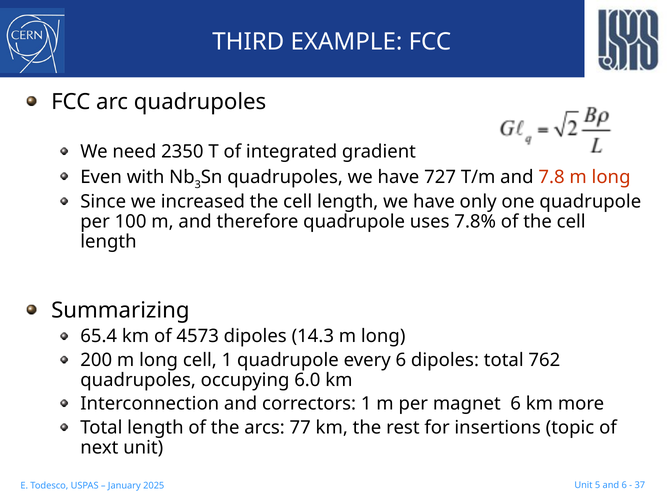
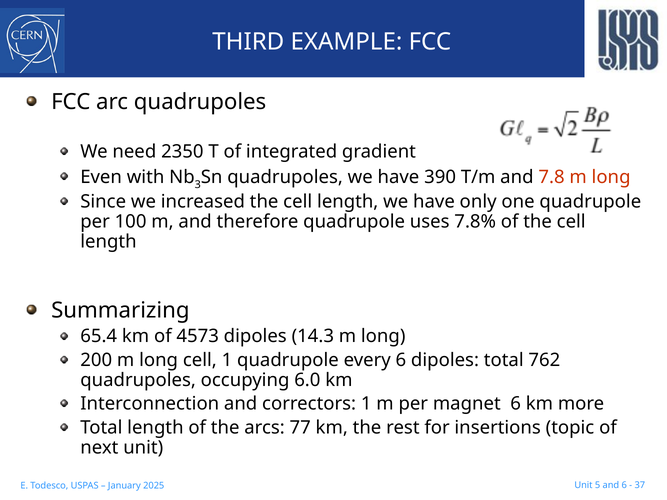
727: 727 -> 390
